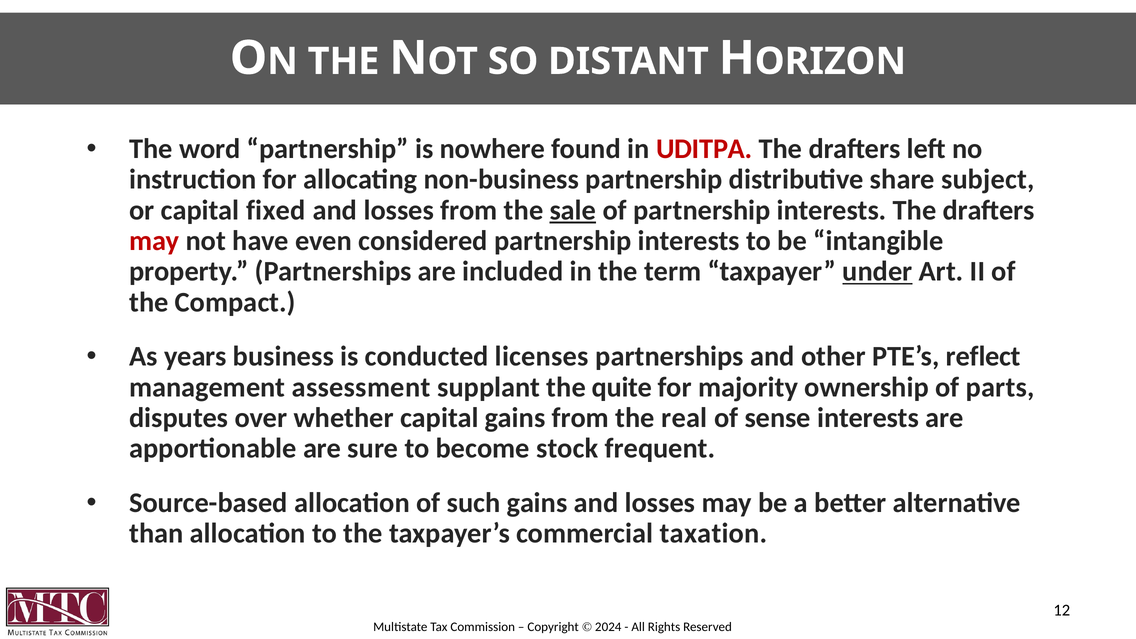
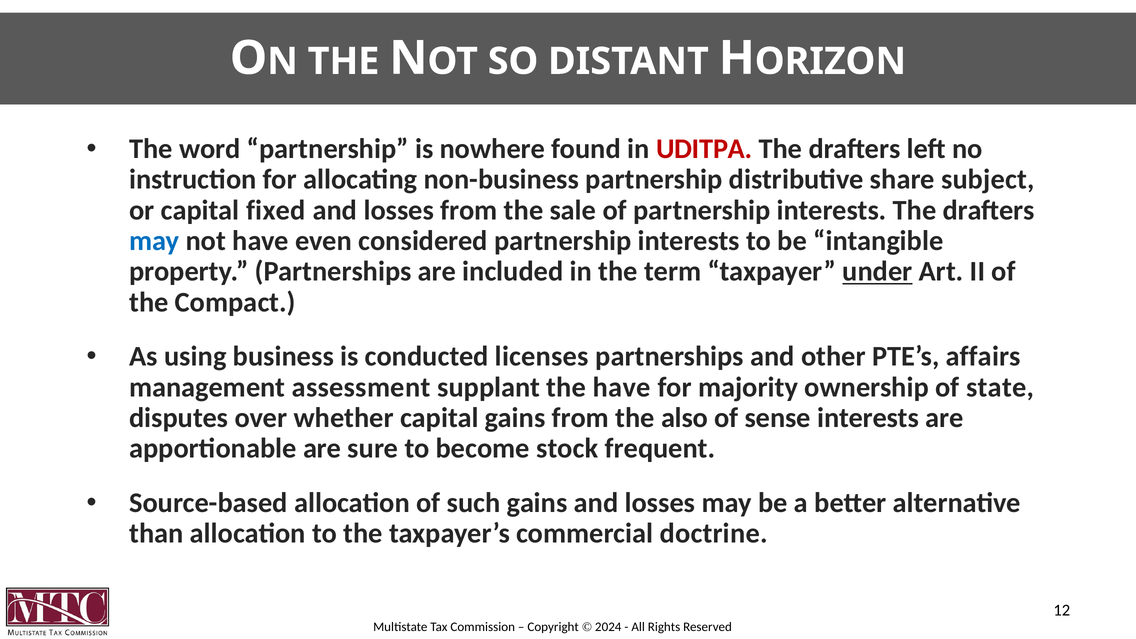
sale underline: present -> none
may at (154, 241) colour: red -> blue
years: years -> using
reflect: reflect -> affairs
the quite: quite -> have
parts: parts -> state
real: real -> also
taxation: taxation -> doctrine
